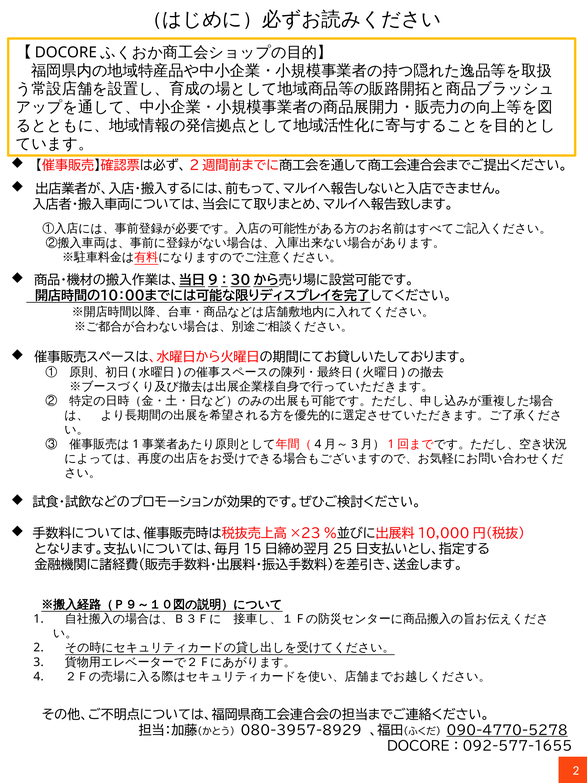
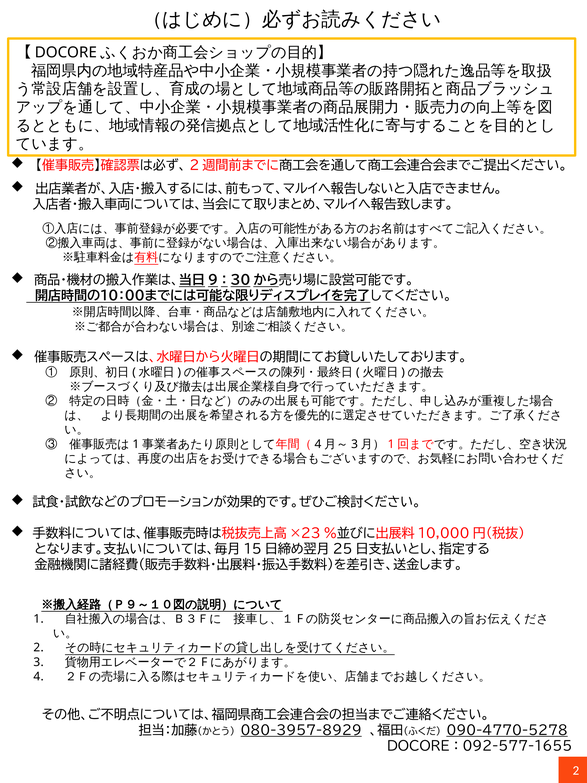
080-3957-8929 underline: none -> present
